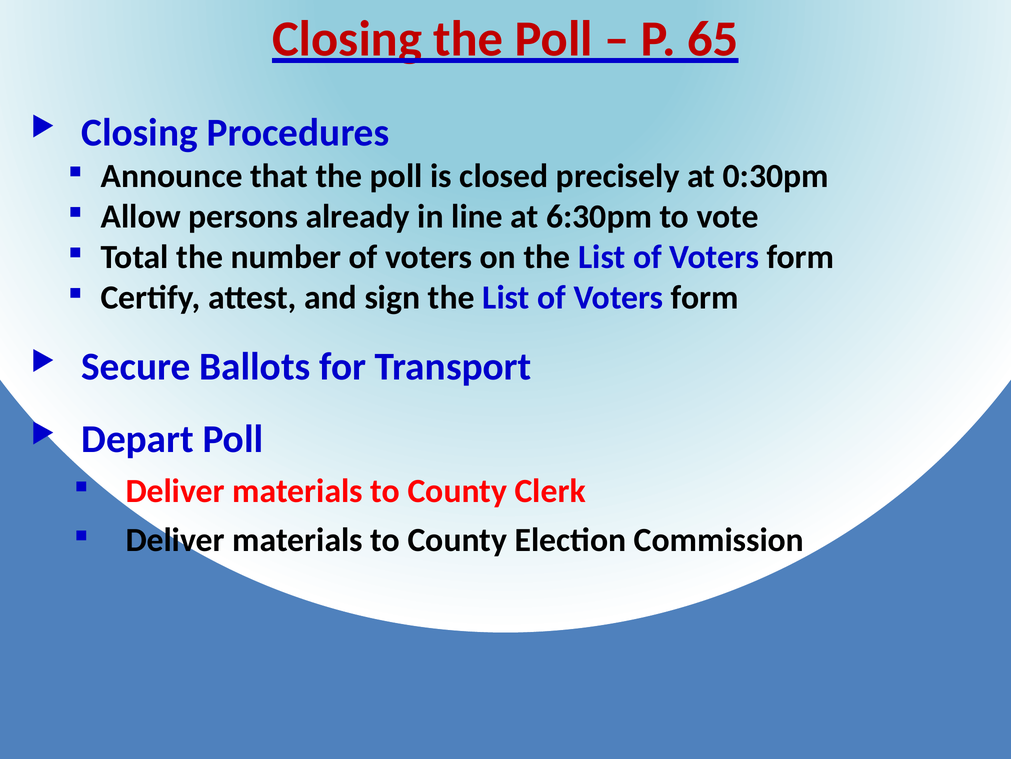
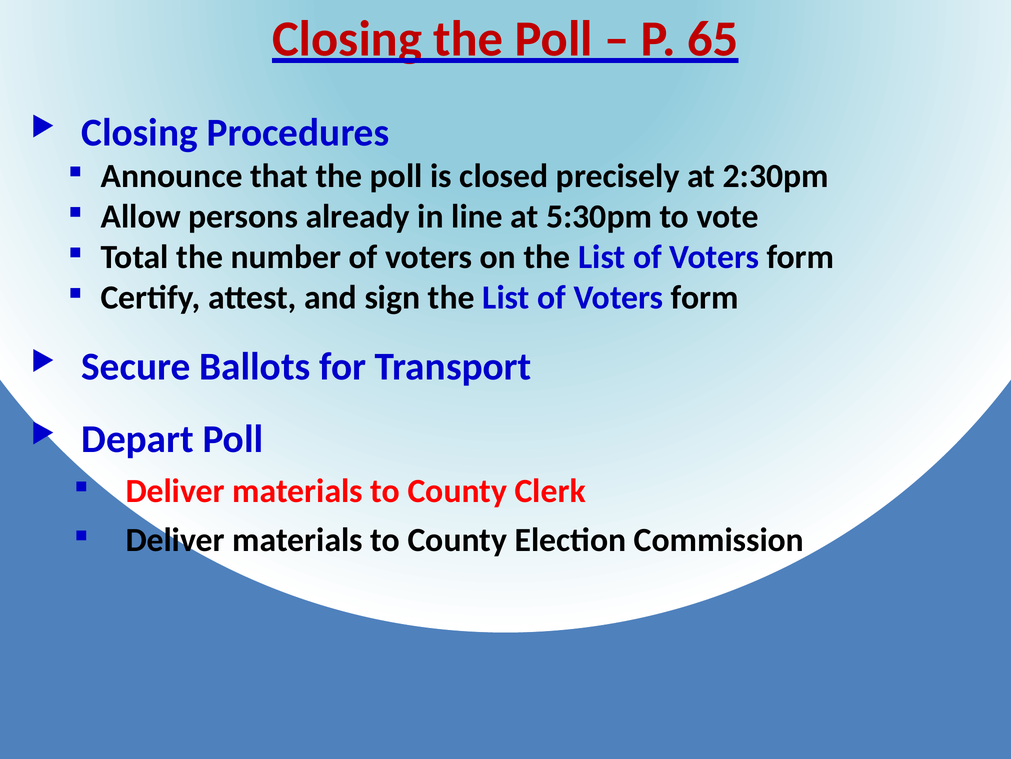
0:30pm: 0:30pm -> 2:30pm
6:30pm: 6:30pm -> 5:30pm
